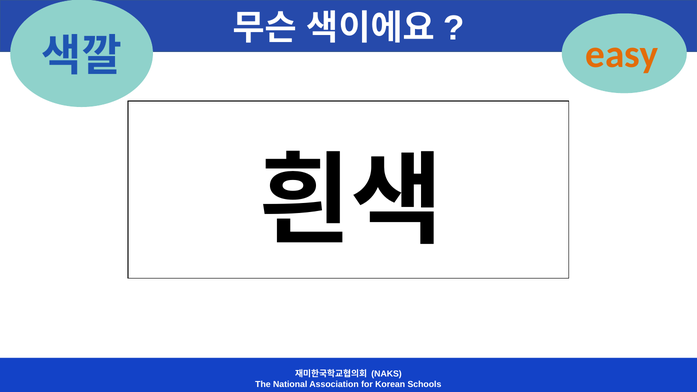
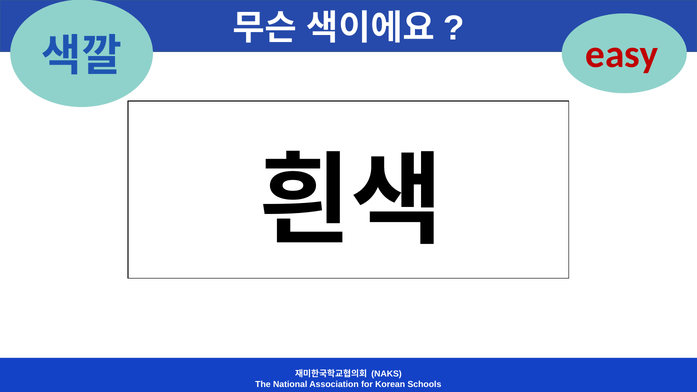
easy colour: orange -> red
